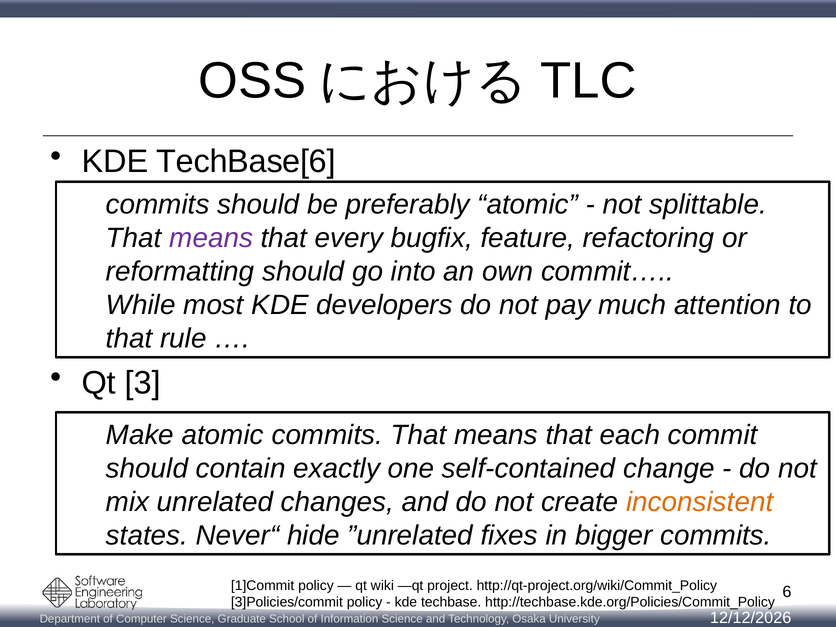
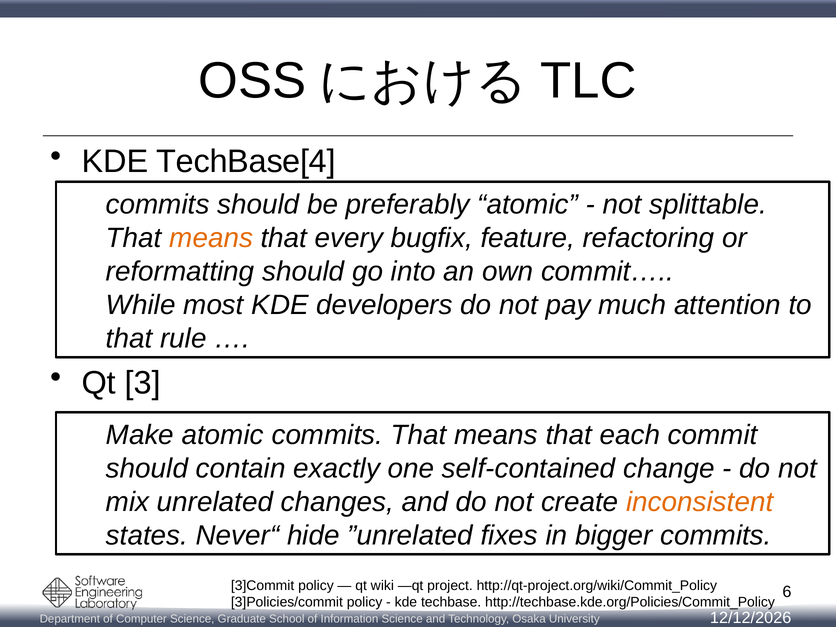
TechBase[6: TechBase[6 -> TechBase[4
means at (211, 238) colour: purple -> orange
1]Commit: 1]Commit -> 3]Commit
